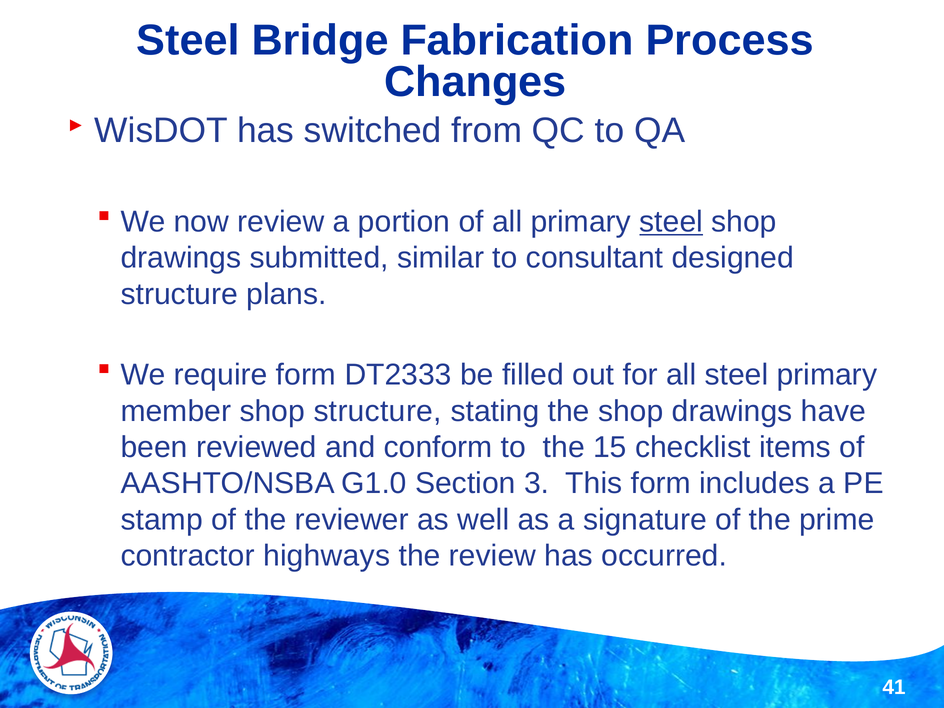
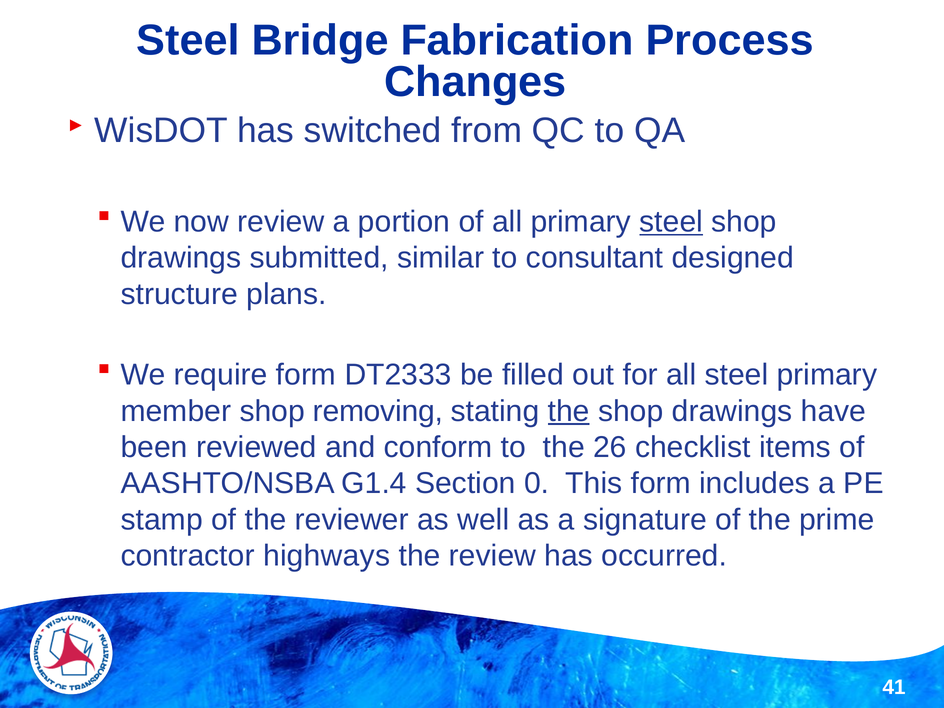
shop structure: structure -> removing
the at (569, 411) underline: none -> present
15: 15 -> 26
G1.0: G1.0 -> G1.4
3: 3 -> 0
